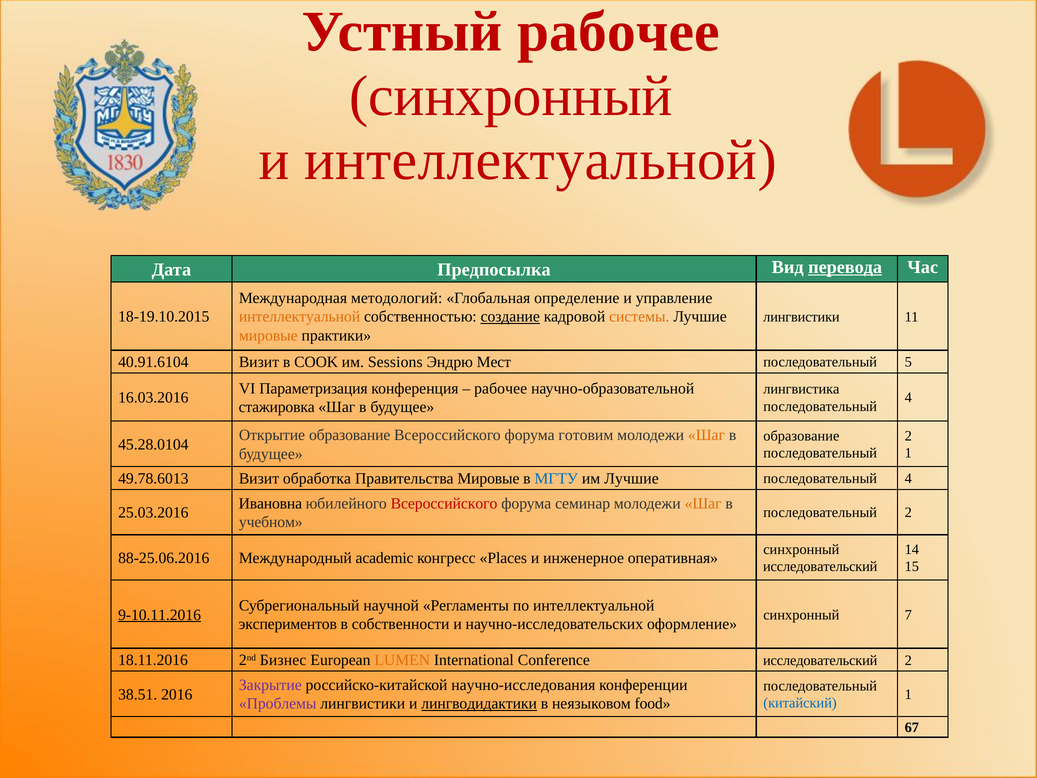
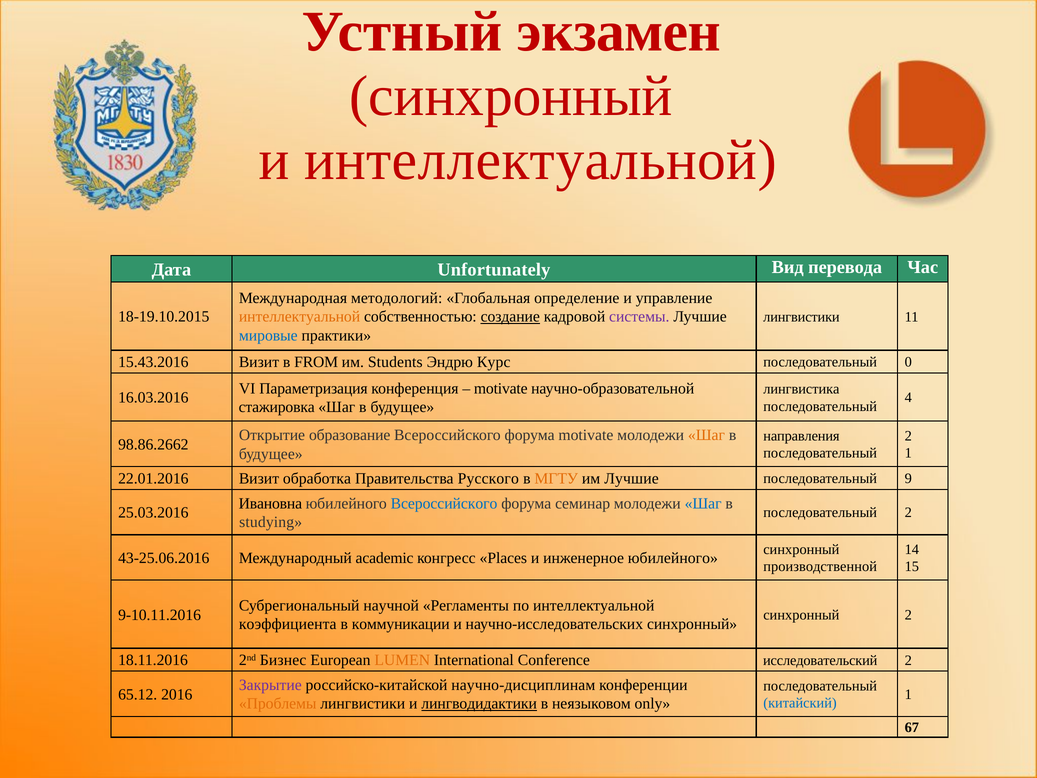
Устный рабочее: рабочее -> экзамен
Предпосылка: Предпосылка -> Unfortunately
перевода underline: present -> none
системы colour: orange -> purple
мировые at (268, 335) colour: orange -> blue
40.91.6104: 40.91.6104 -> 15.43.2016
COOK: COOK -> FROM
Sessions: Sessions -> Students
Мест: Мест -> Курс
5: 5 -> 0
рабочее at (501, 388): рабочее -> motivate
форума готовим: готовим -> motivate
образование at (801, 436): образование -> направления
45.28.0104: 45.28.0104 -> 98.86.2662
49.78.6013: 49.78.6013 -> 22.01.2016
Правительства Мировые: Мировые -> Русского
МГТУ colour: blue -> orange
4 at (908, 478): 4 -> 9
Всероссийского at (444, 503) colour: red -> blue
Шаг at (703, 503) colour: orange -> blue
учебном: учебном -> studying
88-25.06.2016: 88-25.06.2016 -> 43-25.06.2016
инженерное оперативная: оперативная -> юбилейного
исследовательский at (820, 566): исследовательский -> производственной
9-10.11.2016 underline: present -> none
синхронный 7: 7 -> 2
экспериментов: экспериментов -> коэффициента
собственности: собственности -> коммуникации
научно-исследовательских оформление: оформление -> синхронный
научно-исследования: научно-исследования -> научно-дисциплинам
38.51: 38.51 -> 65.12
Проблемы colour: purple -> orange
food: food -> only
